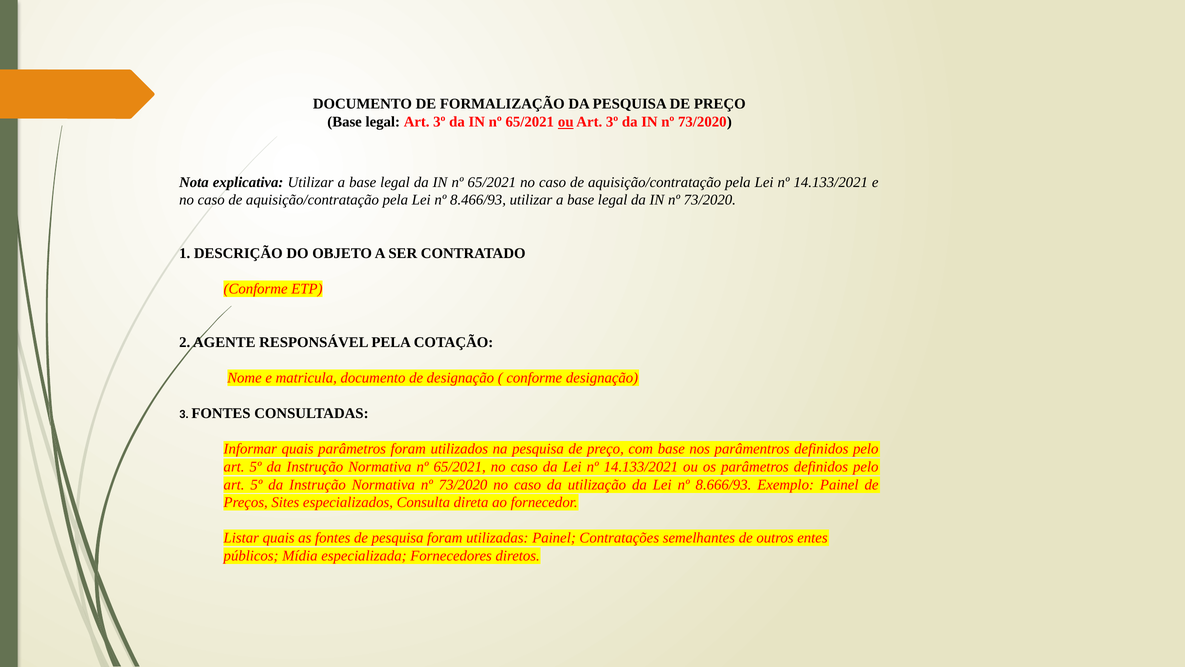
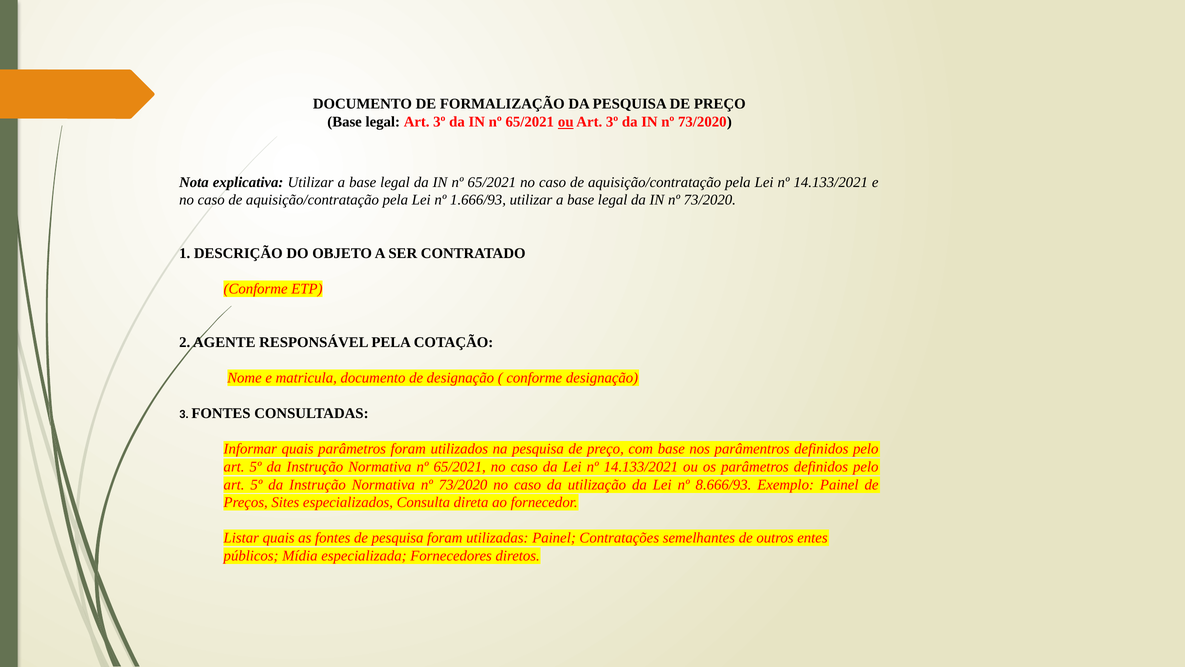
8.466/93: 8.466/93 -> 1.666/93
